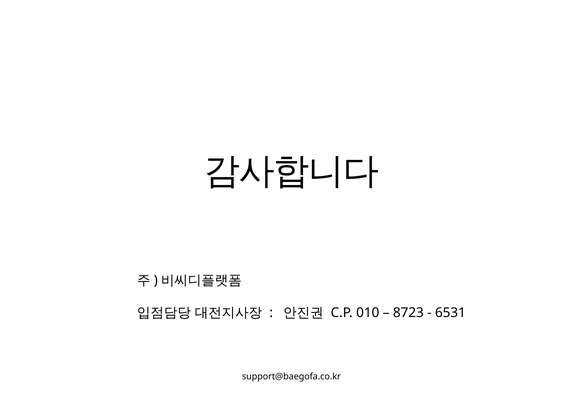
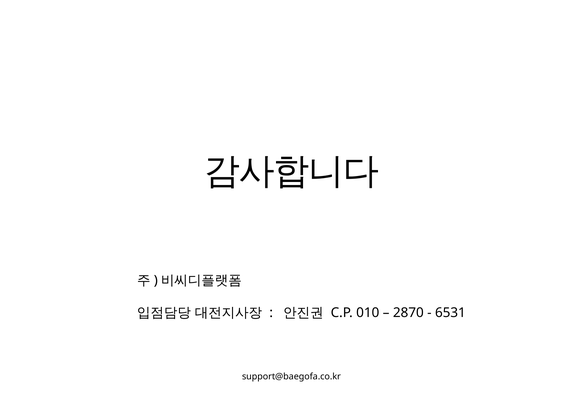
8723: 8723 -> 2870
